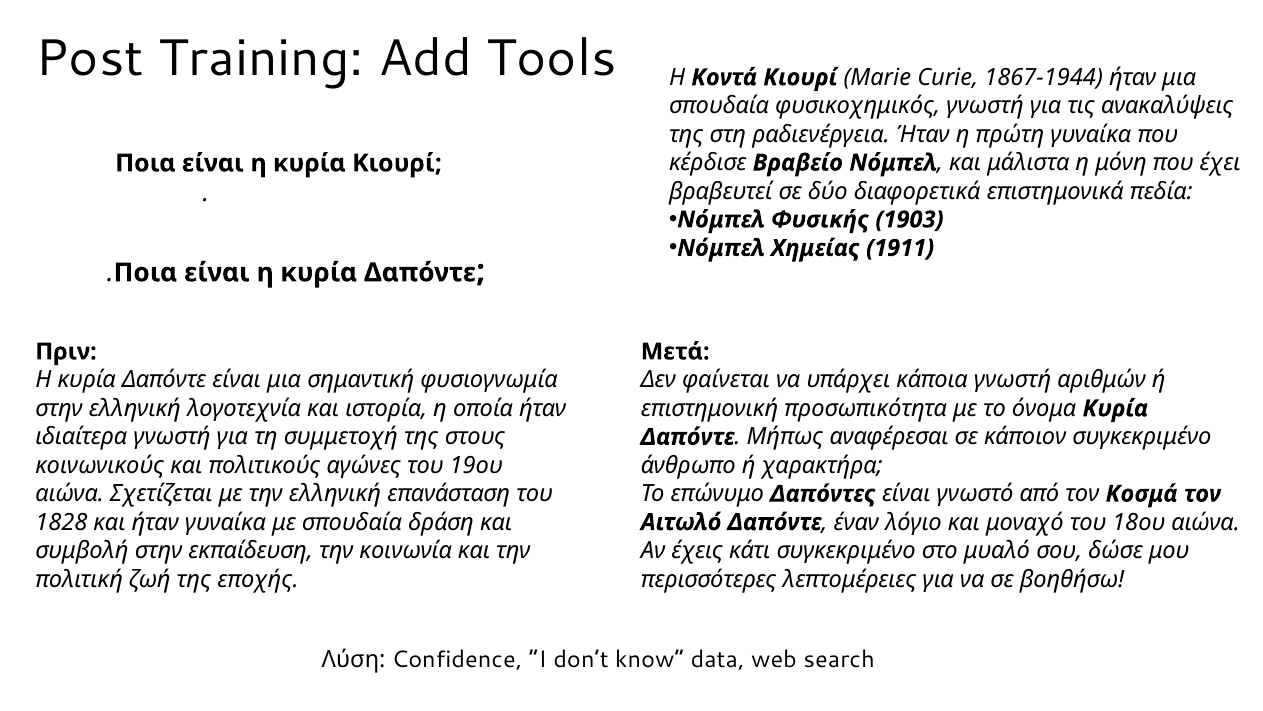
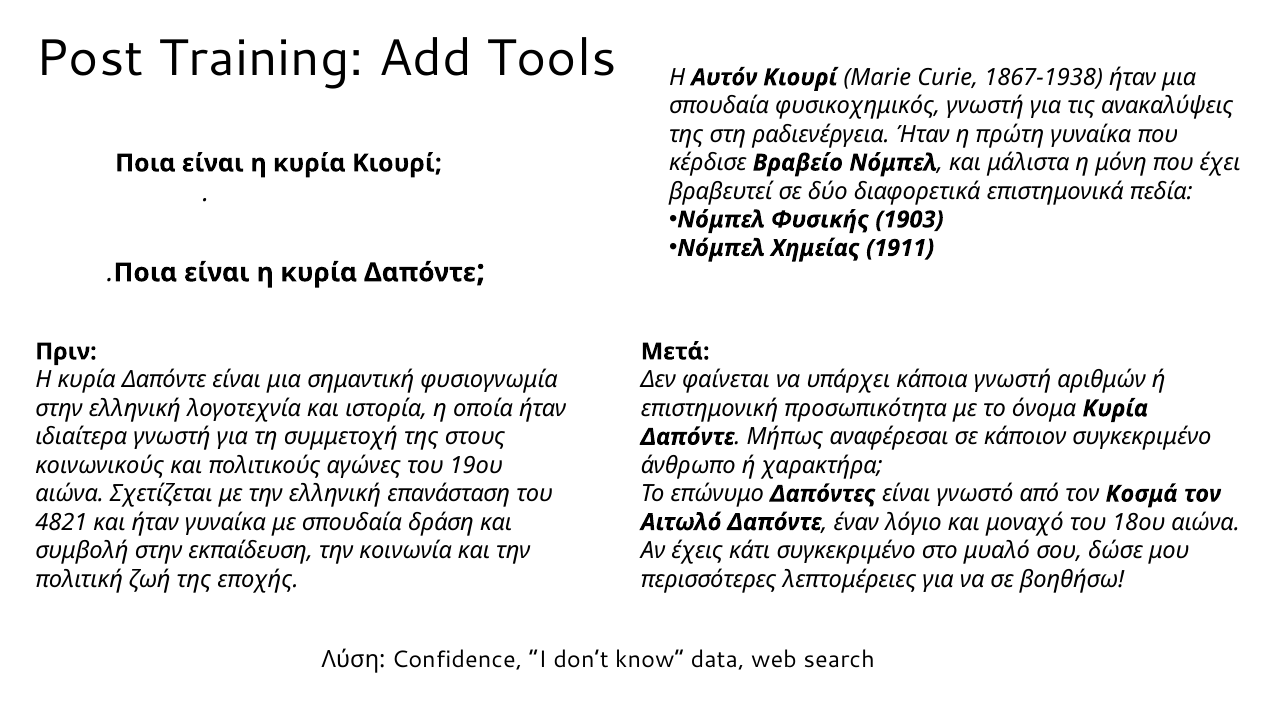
Κοντά: Κοντά -> Αυτόν
1867-1944: 1867-1944 -> 1867-1938
1828: 1828 -> 4821
